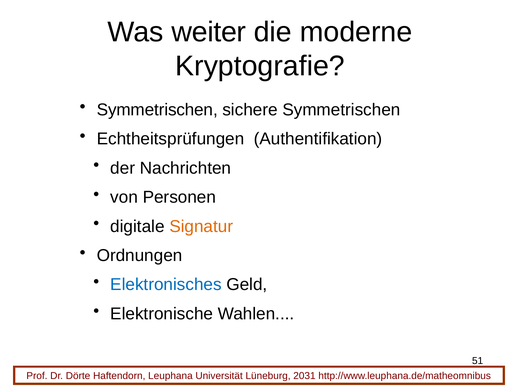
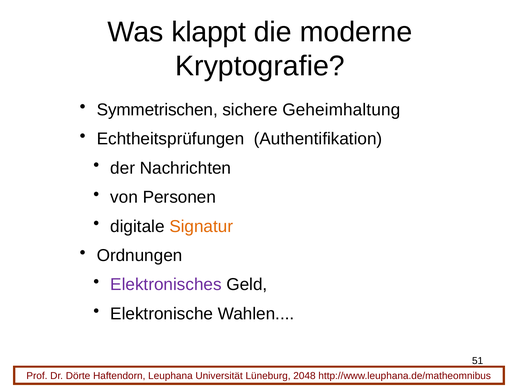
weiter: weiter -> klappt
sichere Symmetrischen: Symmetrischen -> Geheimhaltung
Elektronisches colour: blue -> purple
2031: 2031 -> 2048
